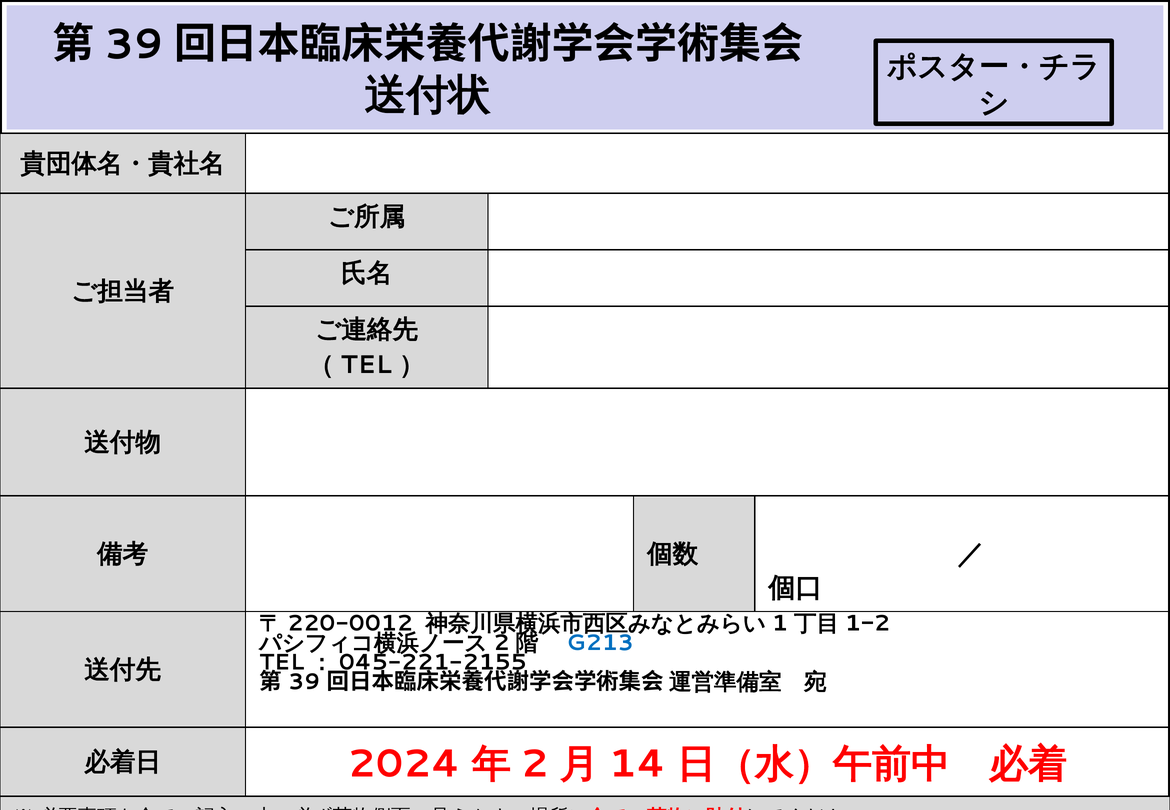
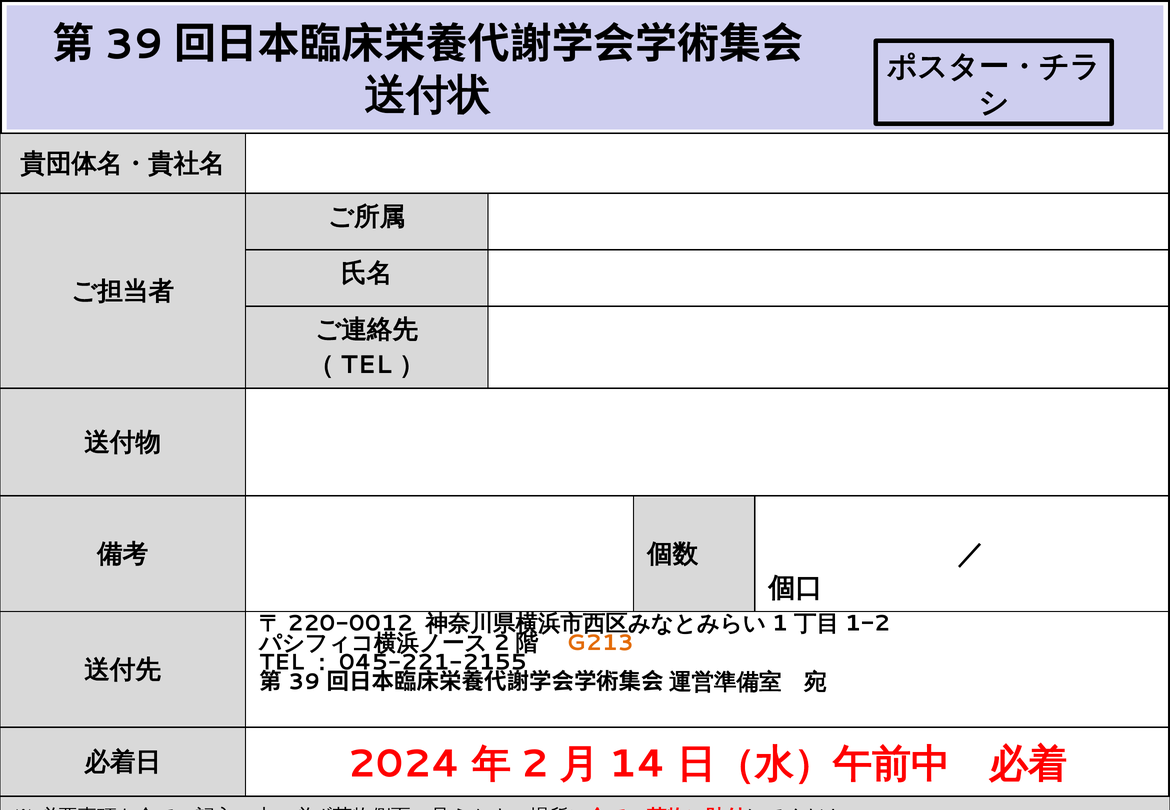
G213 colour: blue -> orange
